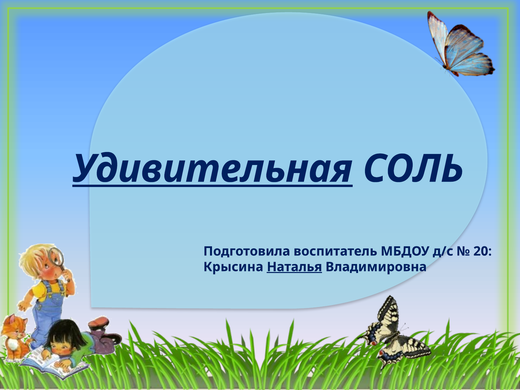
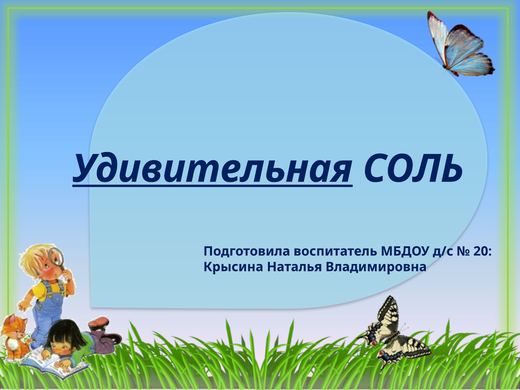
Наталья underline: present -> none
